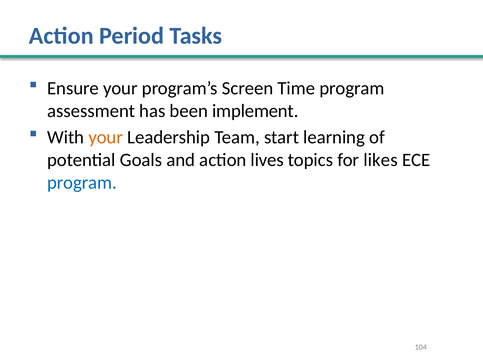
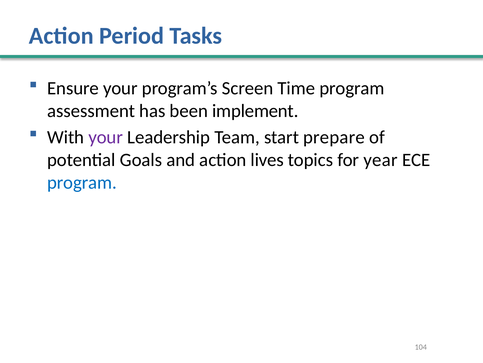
your at (106, 137) colour: orange -> purple
learning: learning -> prepare
likes: likes -> year
